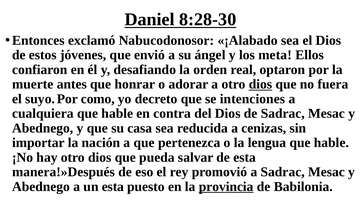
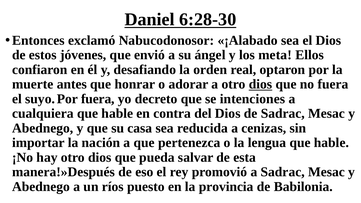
8:28-30: 8:28-30 -> 6:28-30
Por como: como -> fuera
un esta: esta -> ríos
provincia underline: present -> none
